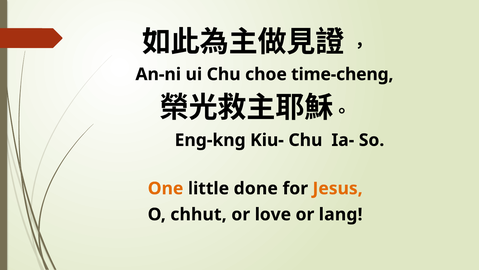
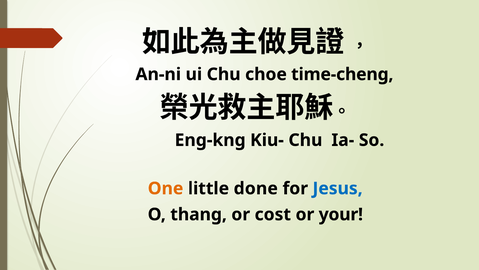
Jesus colour: orange -> blue
chhut: chhut -> thang
love: love -> cost
lang: lang -> your
